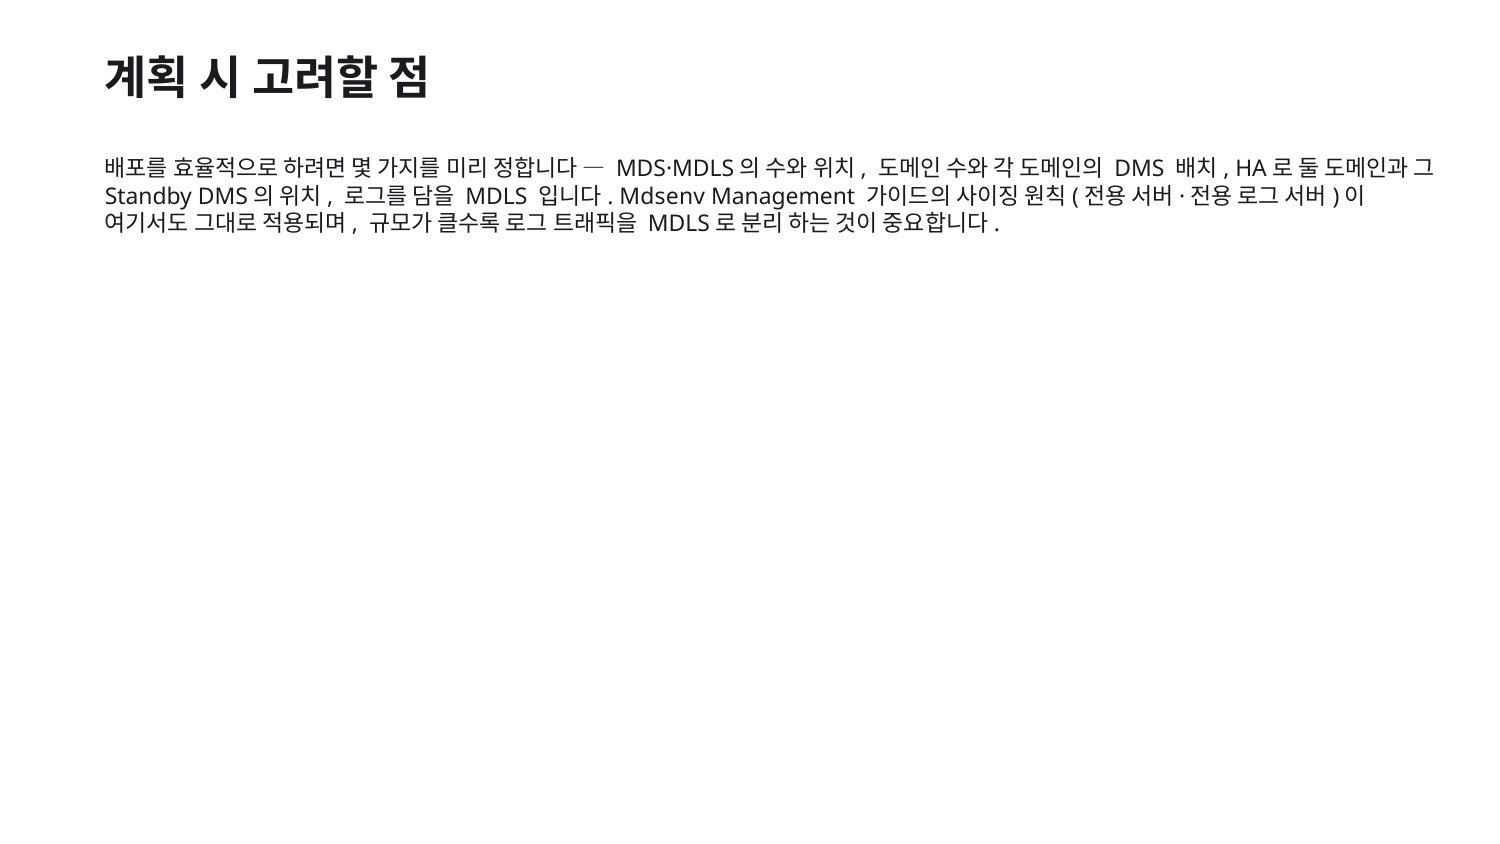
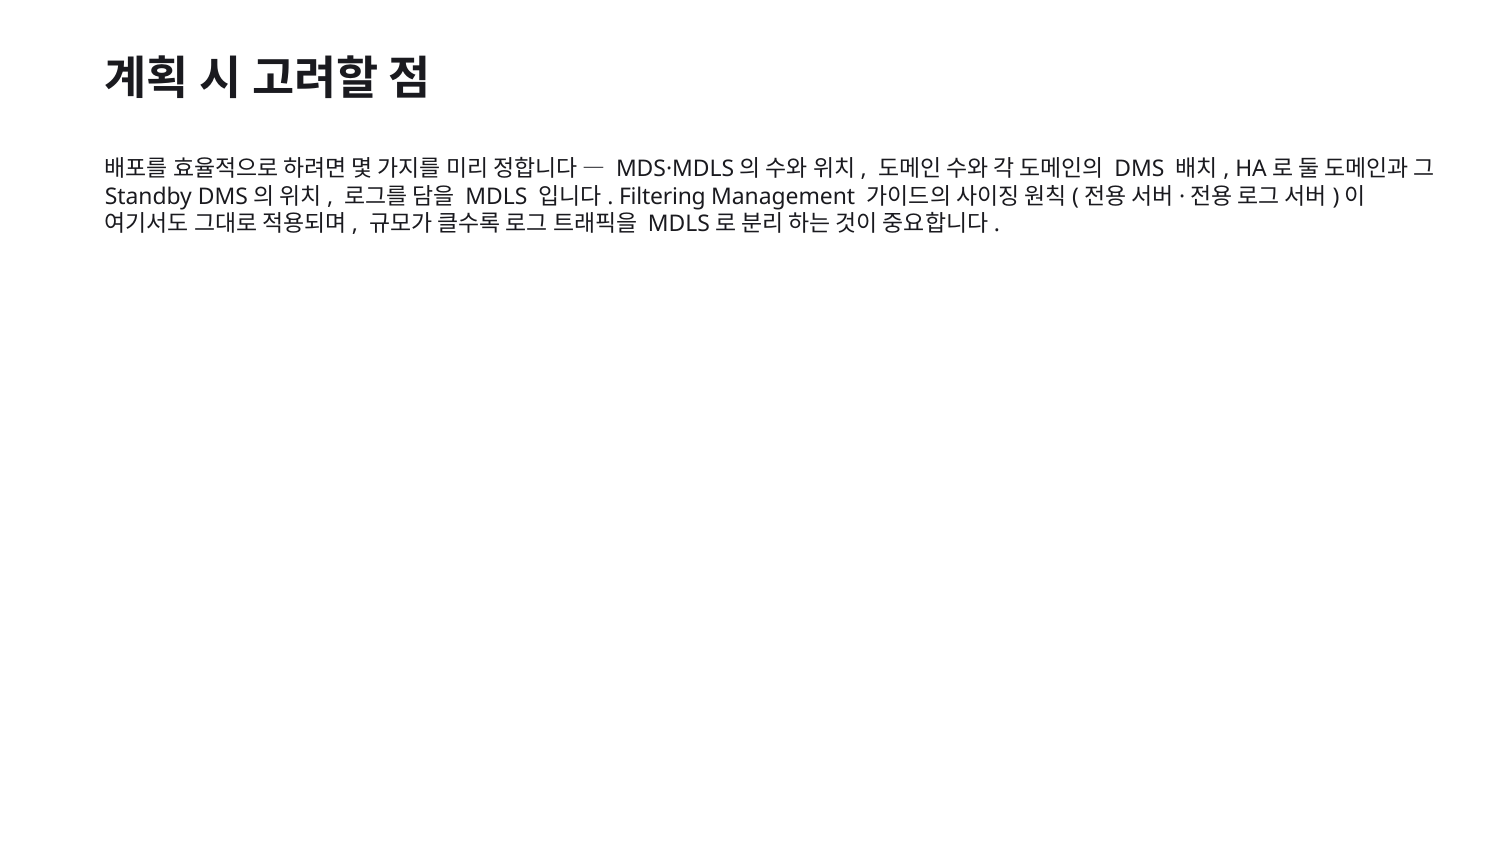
Mdsenv: Mdsenv -> Filtering
